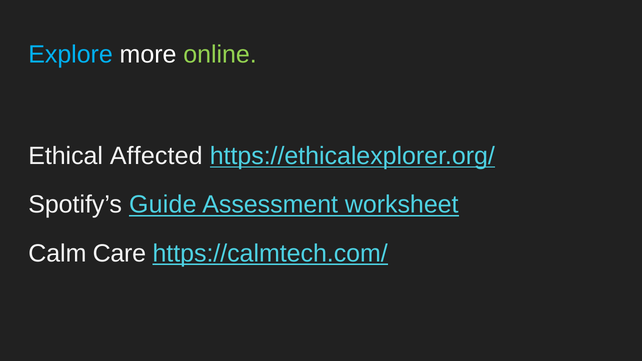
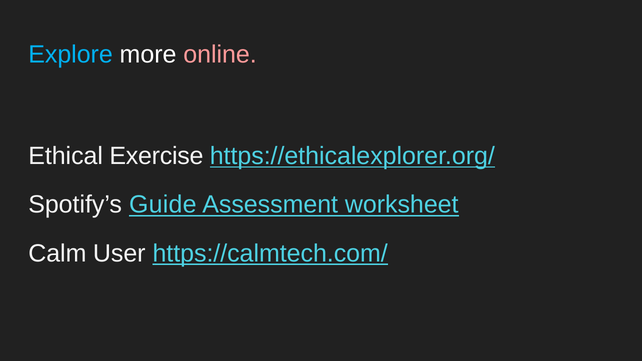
online colour: light green -> pink
Affected: Affected -> Exercise
Care: Care -> User
